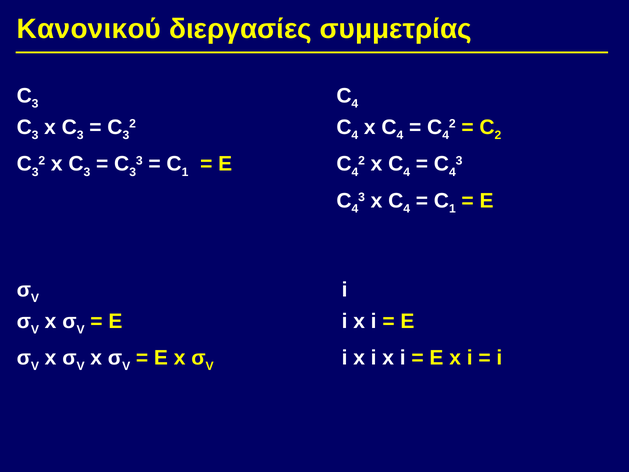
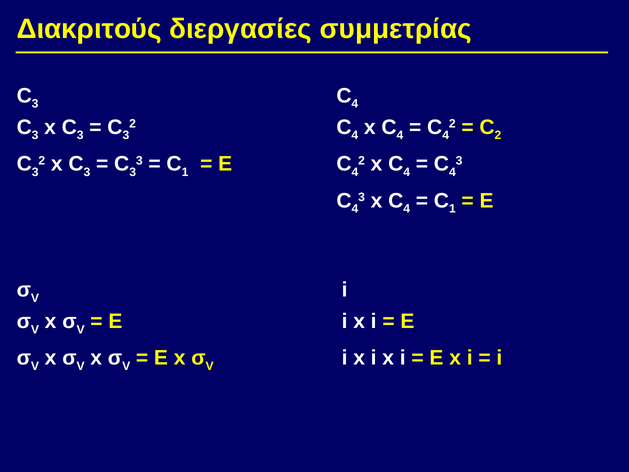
Κανονικού: Κανονικού -> Διακριτούς
